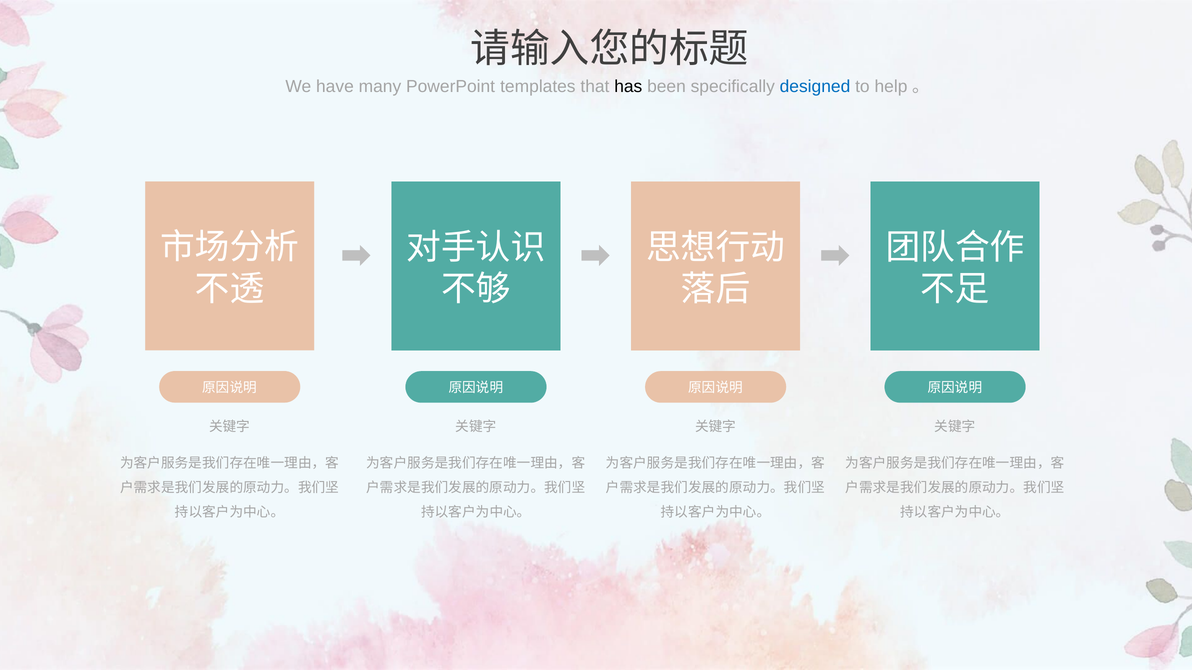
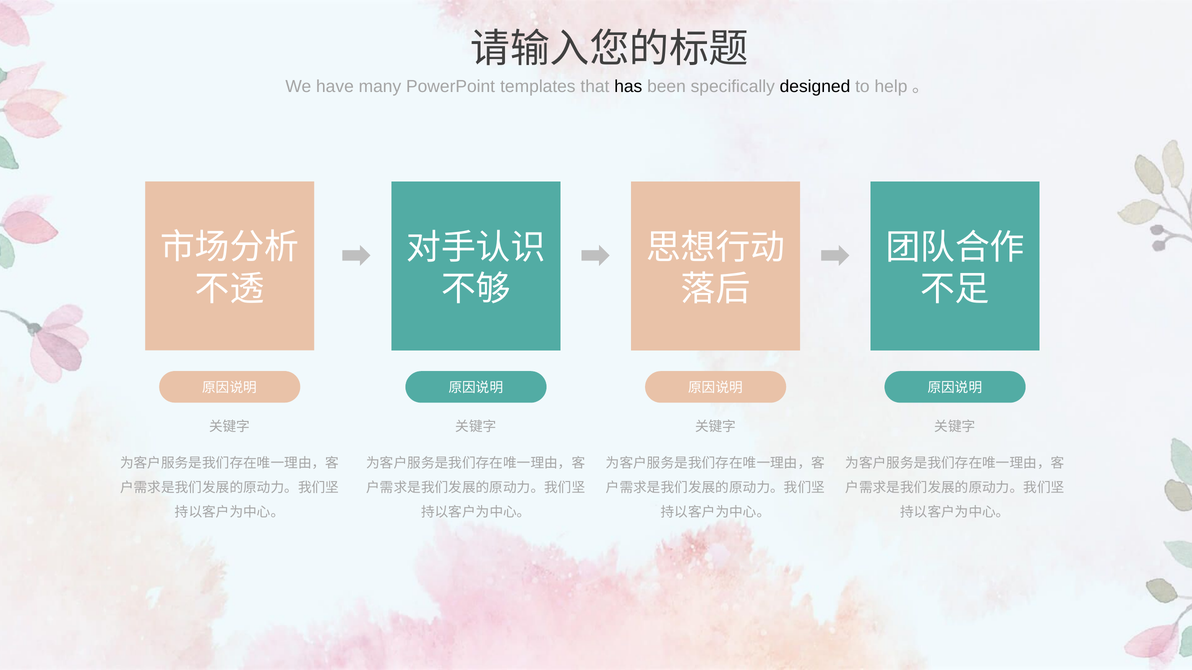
designed colour: blue -> black
